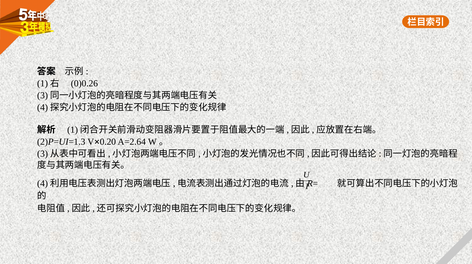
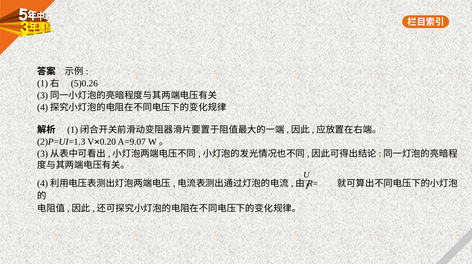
0)0.26: 0)0.26 -> 5)0.26
A=2.64: A=2.64 -> A=9.07
